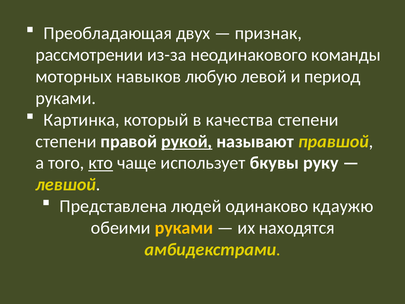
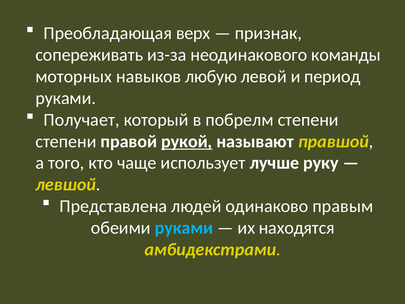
двух: двух -> верх
рассмотрении: рассмотрении -> сопереживать
Картинка: Картинка -> Получает
качества: качества -> побрелм
кто underline: present -> none
бкувы: бкувы -> лучше
кдаужю: кдаужю -> правым
руками at (184, 228) colour: yellow -> light blue
